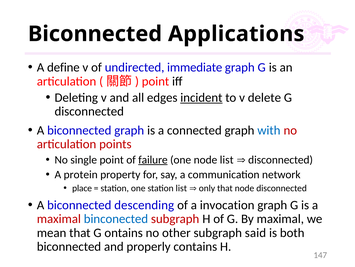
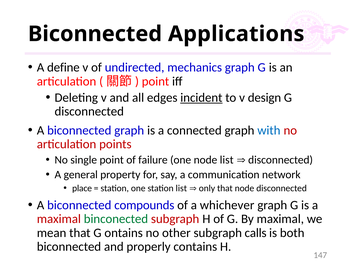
immediate: immediate -> mechanics
delete: delete -> design
failure underline: present -> none
protein: protein -> general
descending: descending -> compounds
invocation: invocation -> whichever
binconected colour: blue -> green
said: said -> calls
